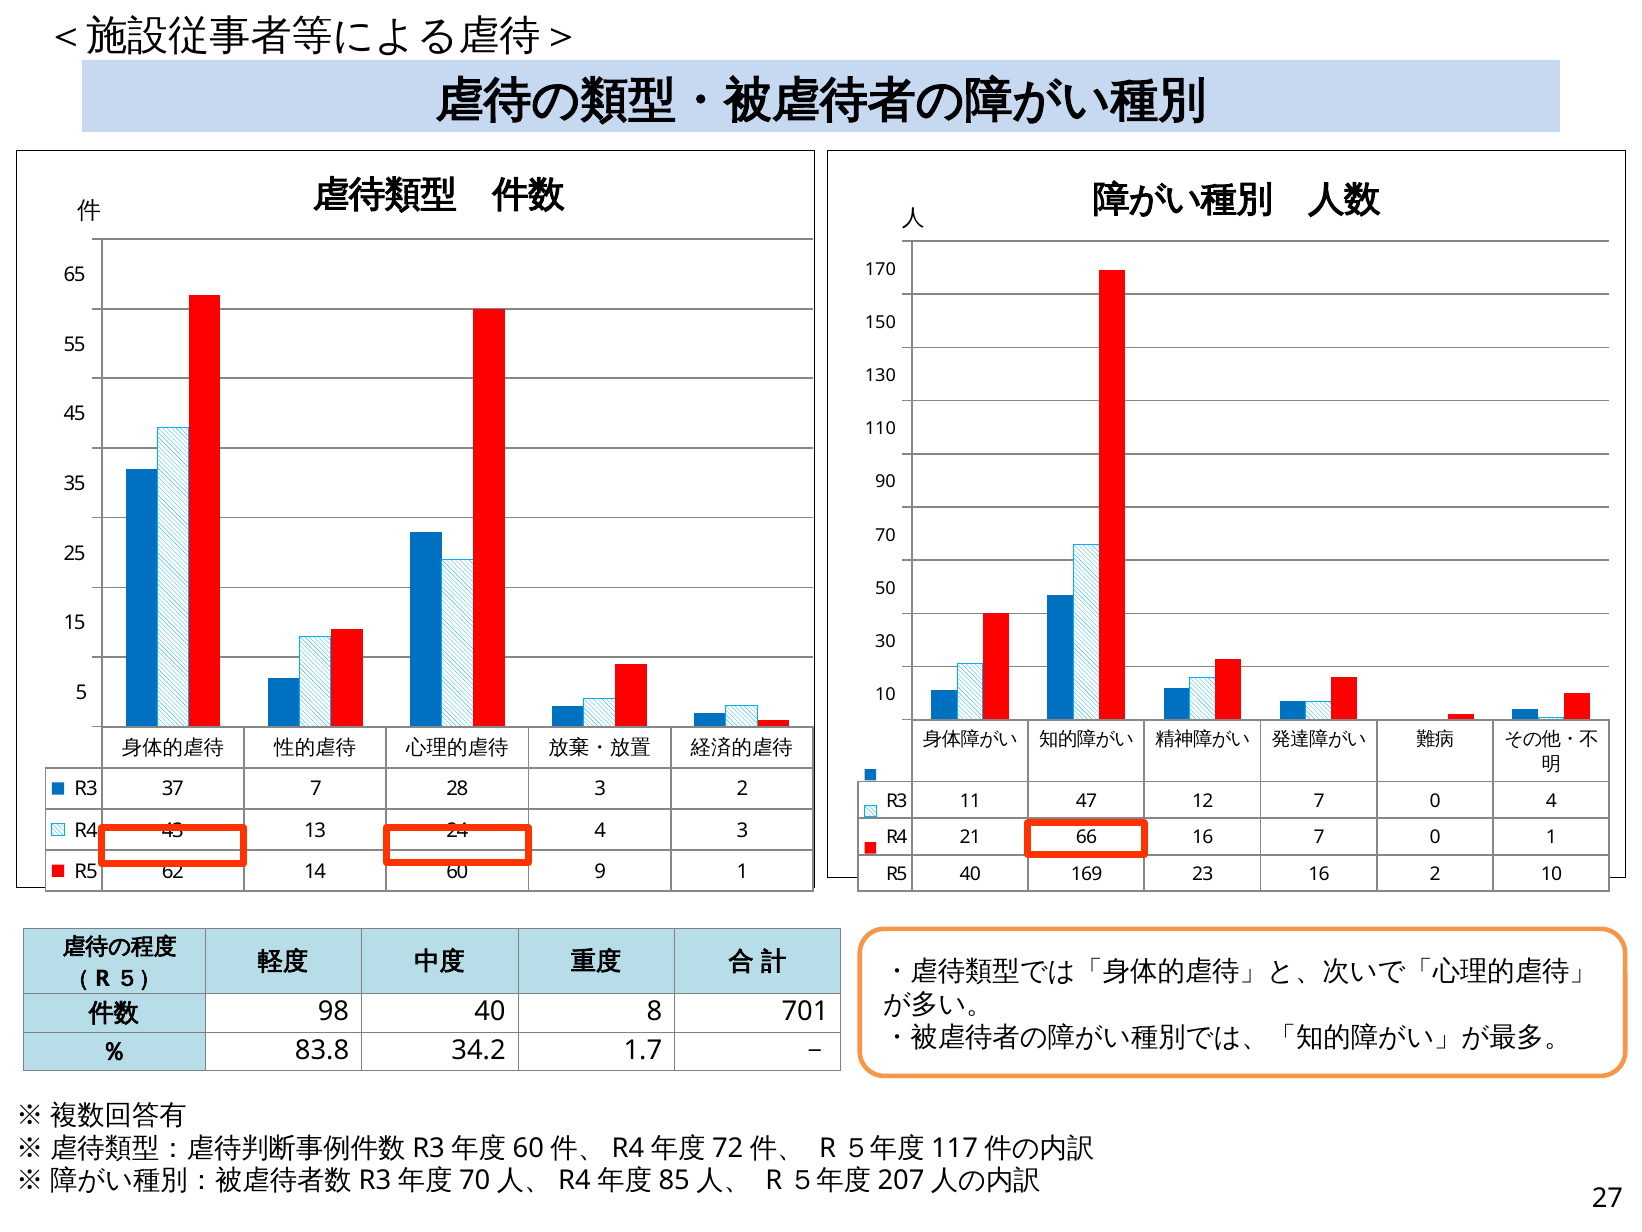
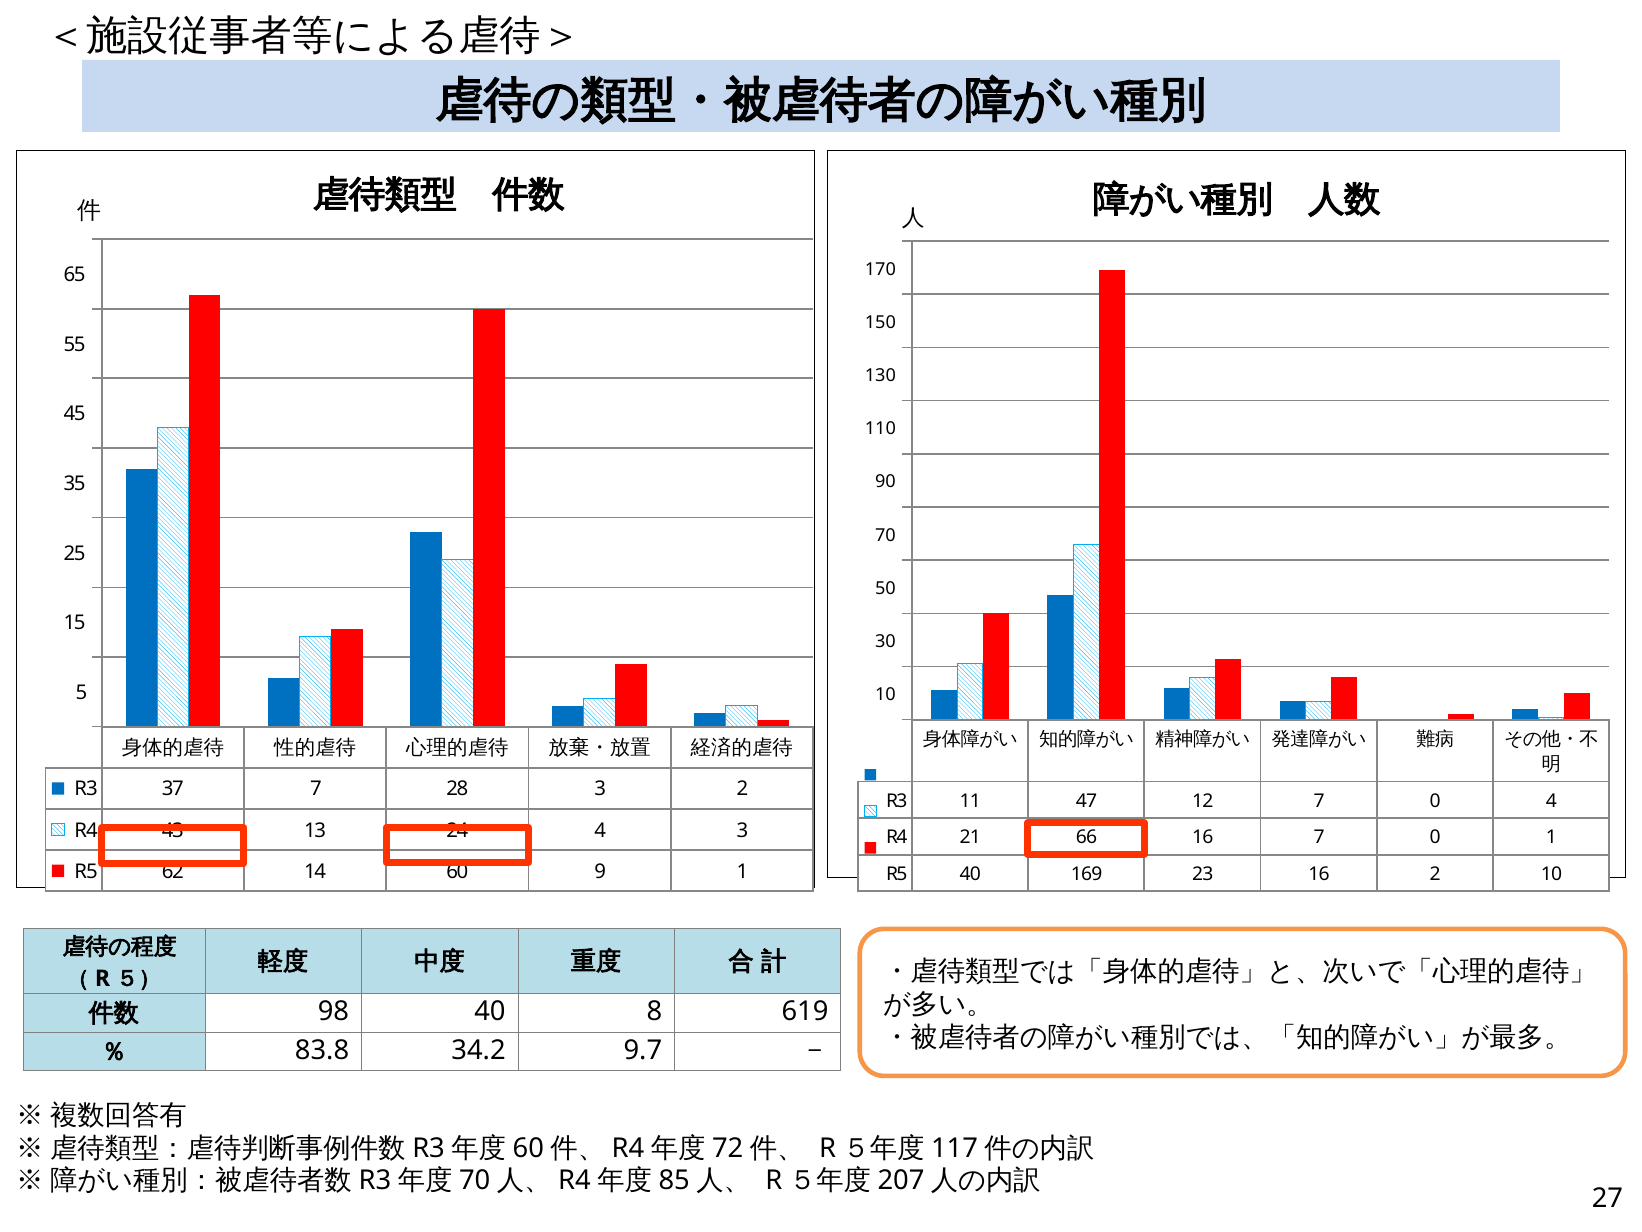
701: 701 -> 619
1.7: 1.7 -> 9.7
